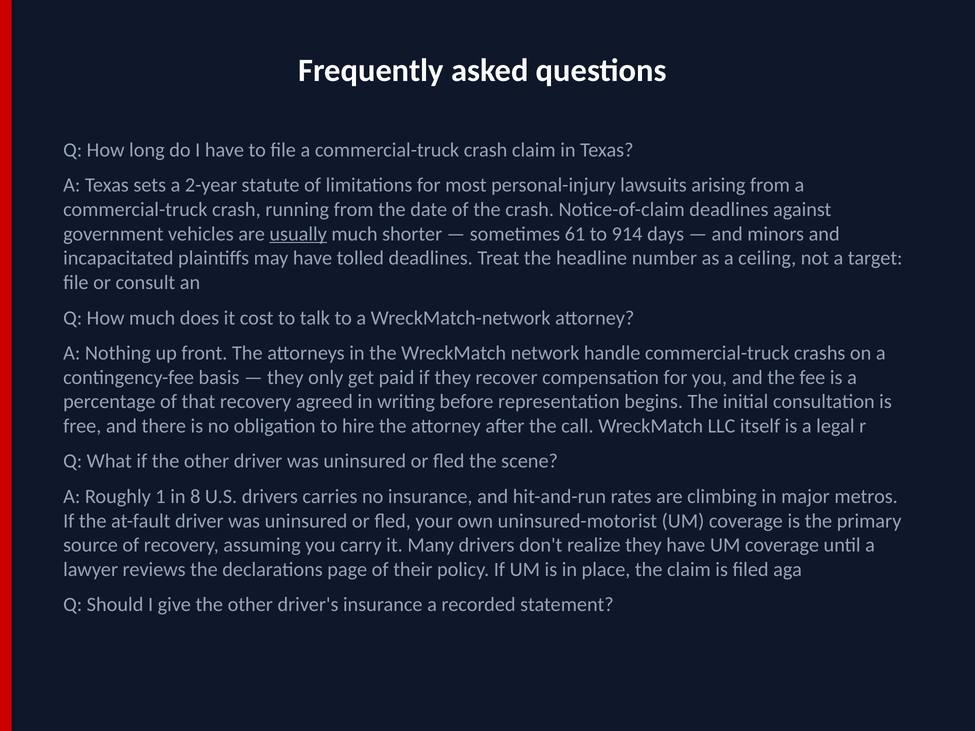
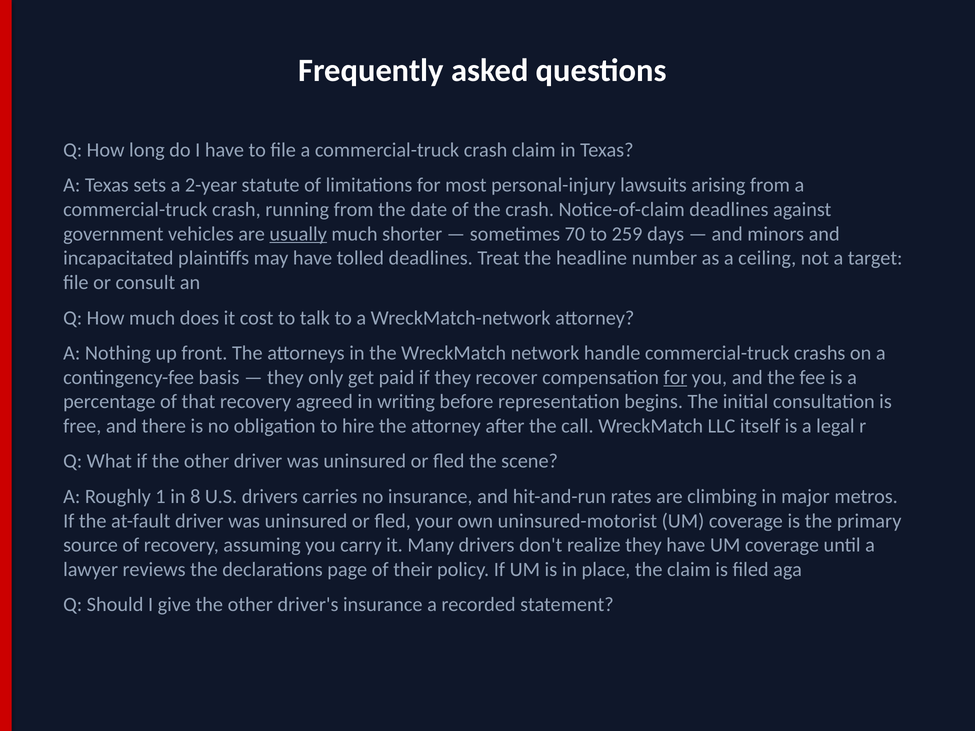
61: 61 -> 70
914: 914 -> 259
for at (675, 378) underline: none -> present
